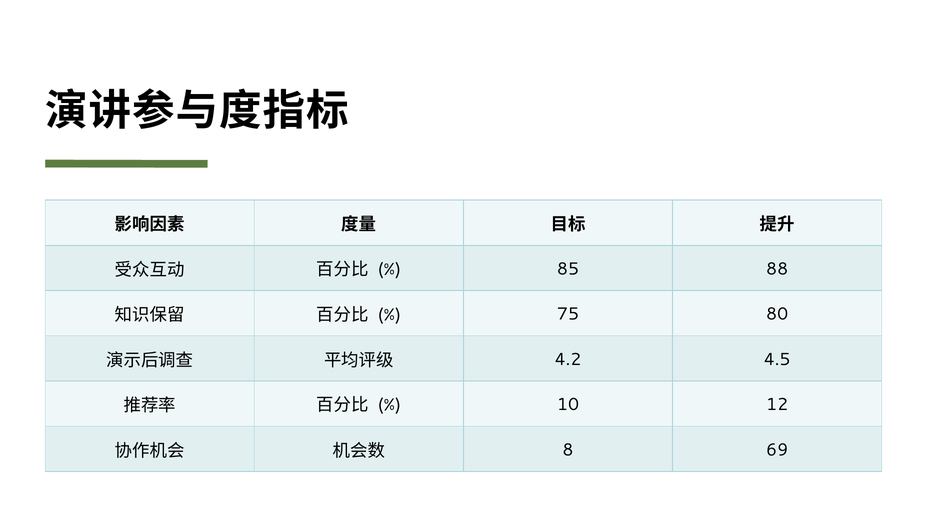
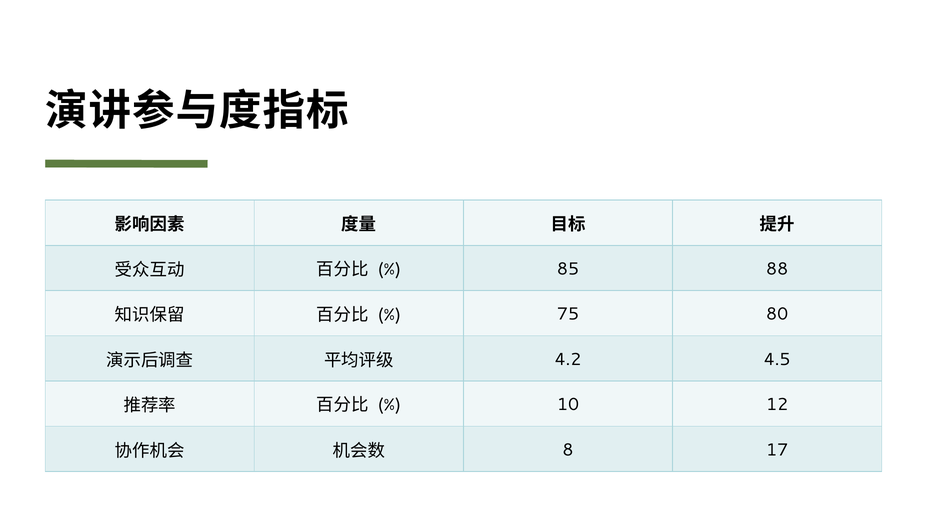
69: 69 -> 17
